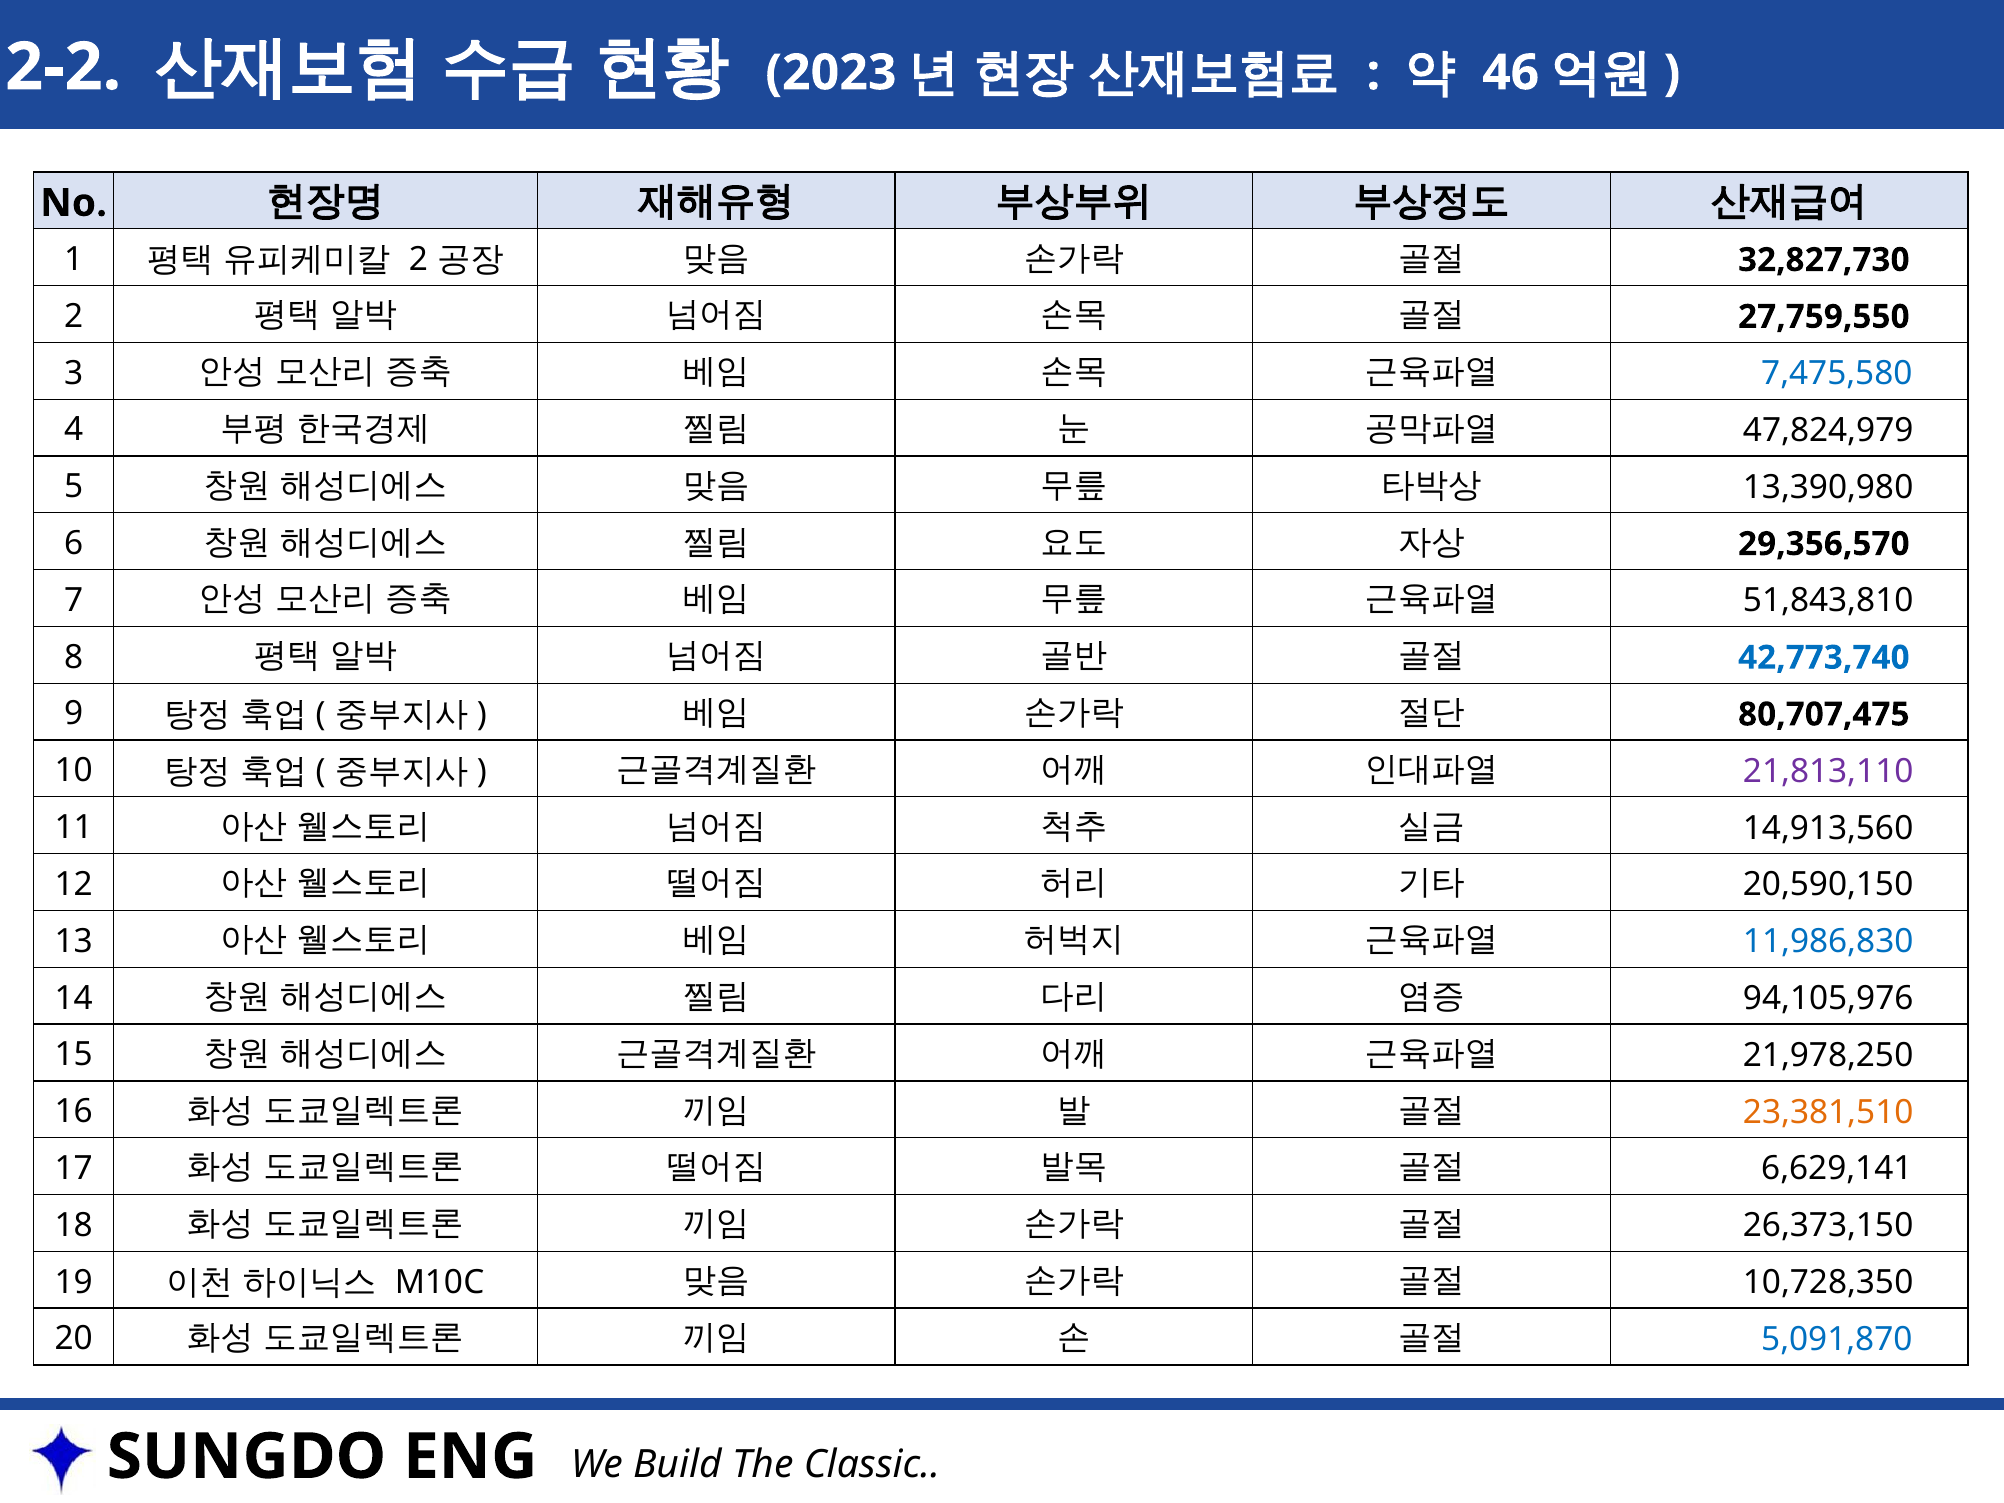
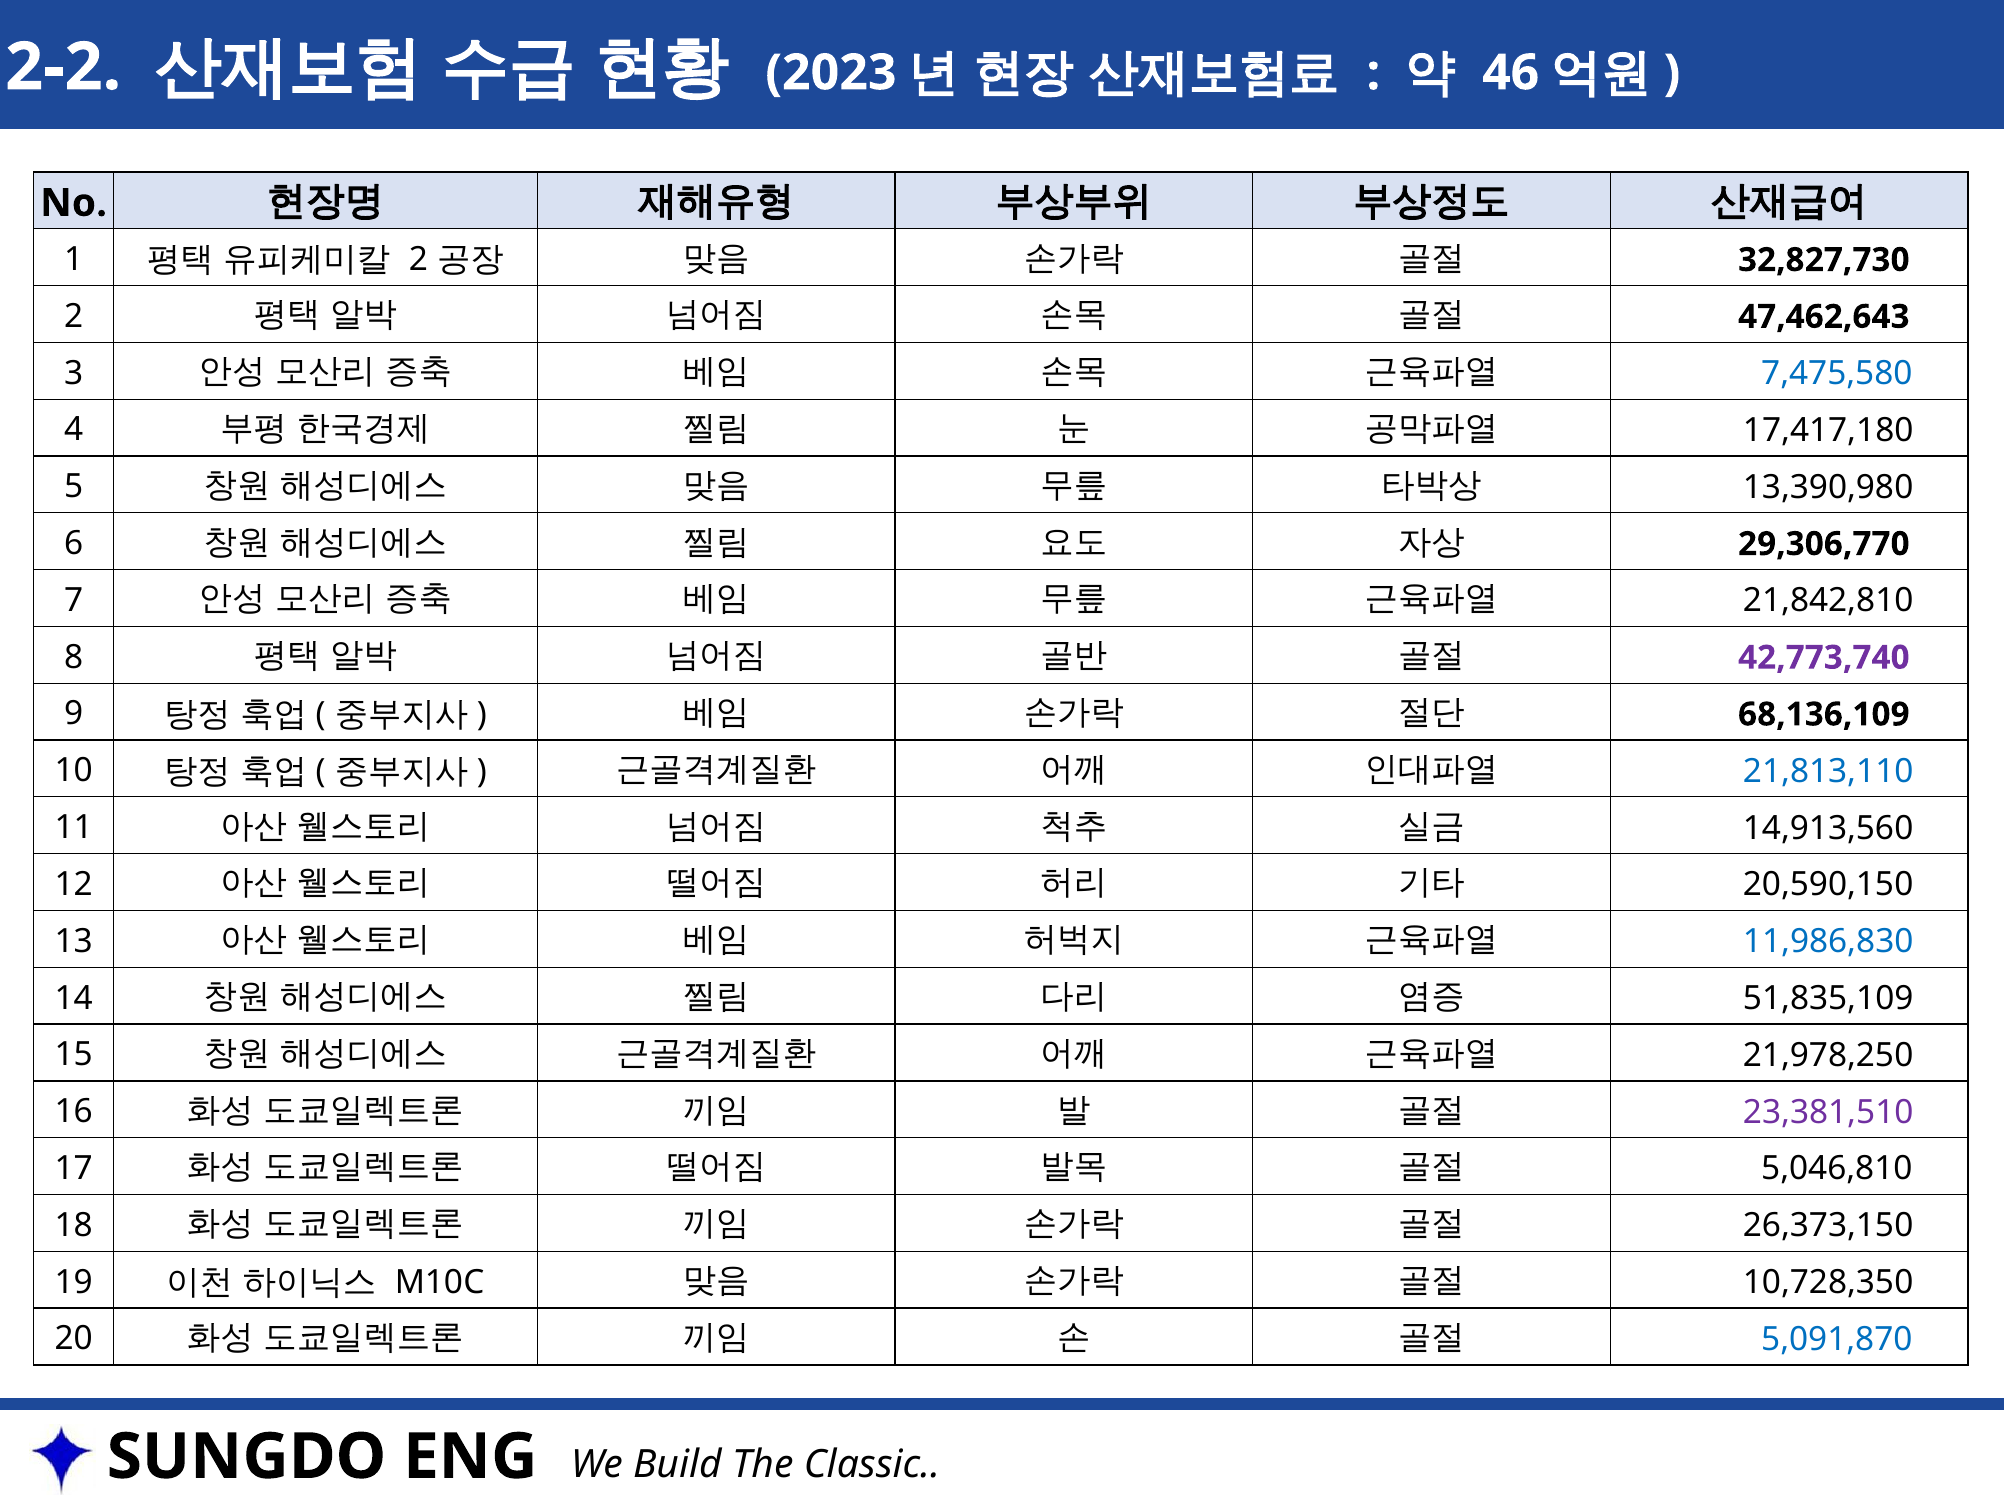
27,759,550: 27,759,550 -> 47,462,643
47,824,979: 47,824,979 -> 17,417,180
29,356,570: 29,356,570 -> 29,306,770
51,843,810: 51,843,810 -> 21,842,810
42,773,740 colour: blue -> purple
80,707,475: 80,707,475 -> 68,136,109
21,813,110 colour: purple -> blue
94,105,976: 94,105,976 -> 51,835,109
23,381,510 colour: orange -> purple
6,629,141: 6,629,141 -> 5,046,810
